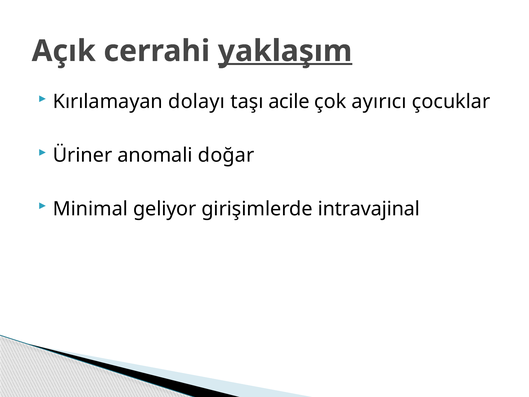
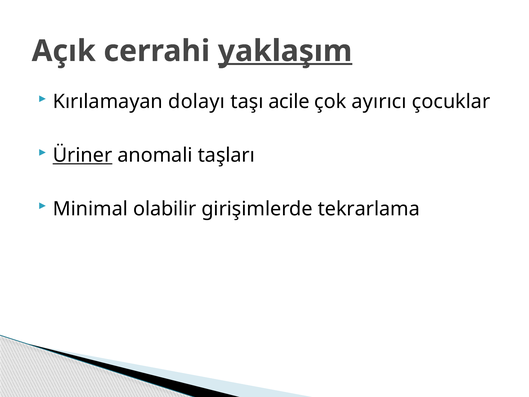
Üriner underline: none -> present
doğar: doğar -> taşları
geliyor: geliyor -> olabilir
intravajinal: intravajinal -> tekrarlama
